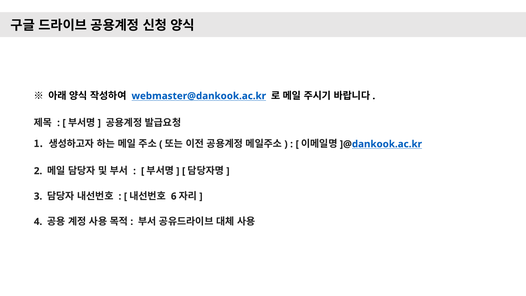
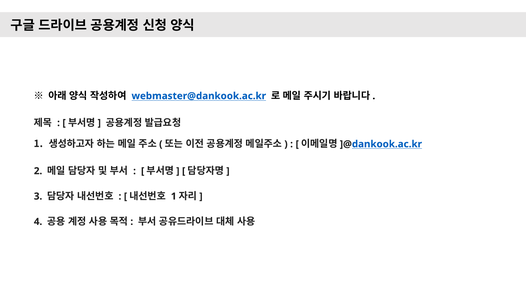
6 at (174, 196): 6 -> 1
